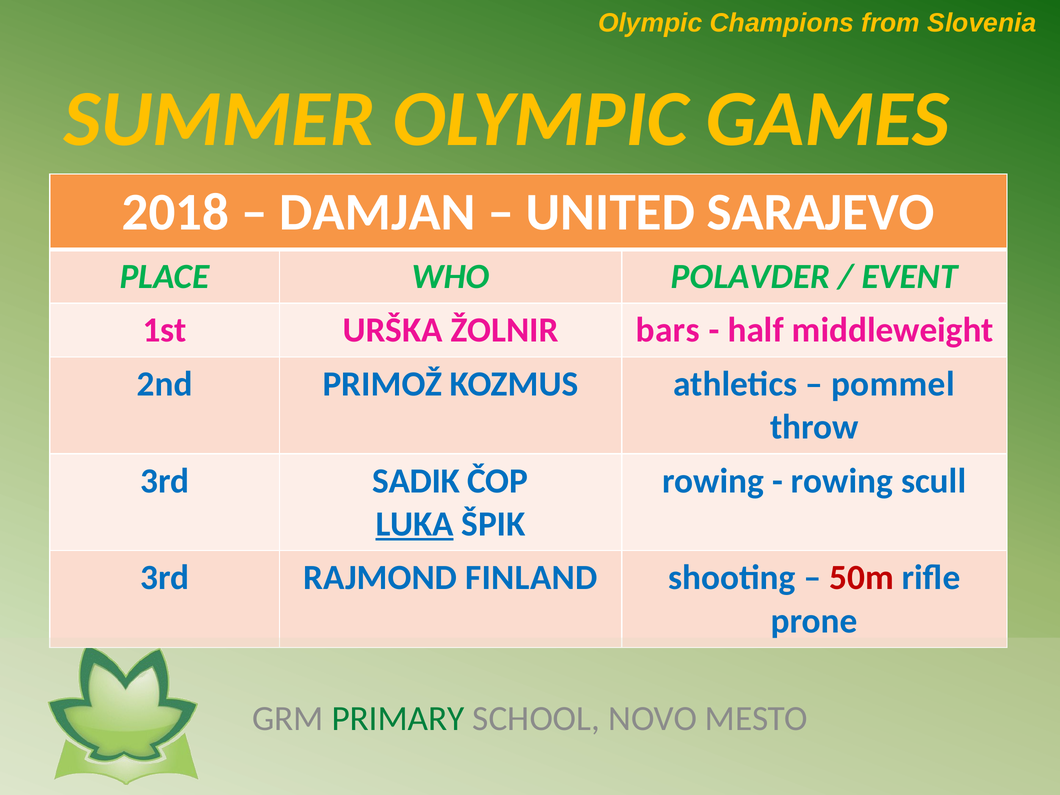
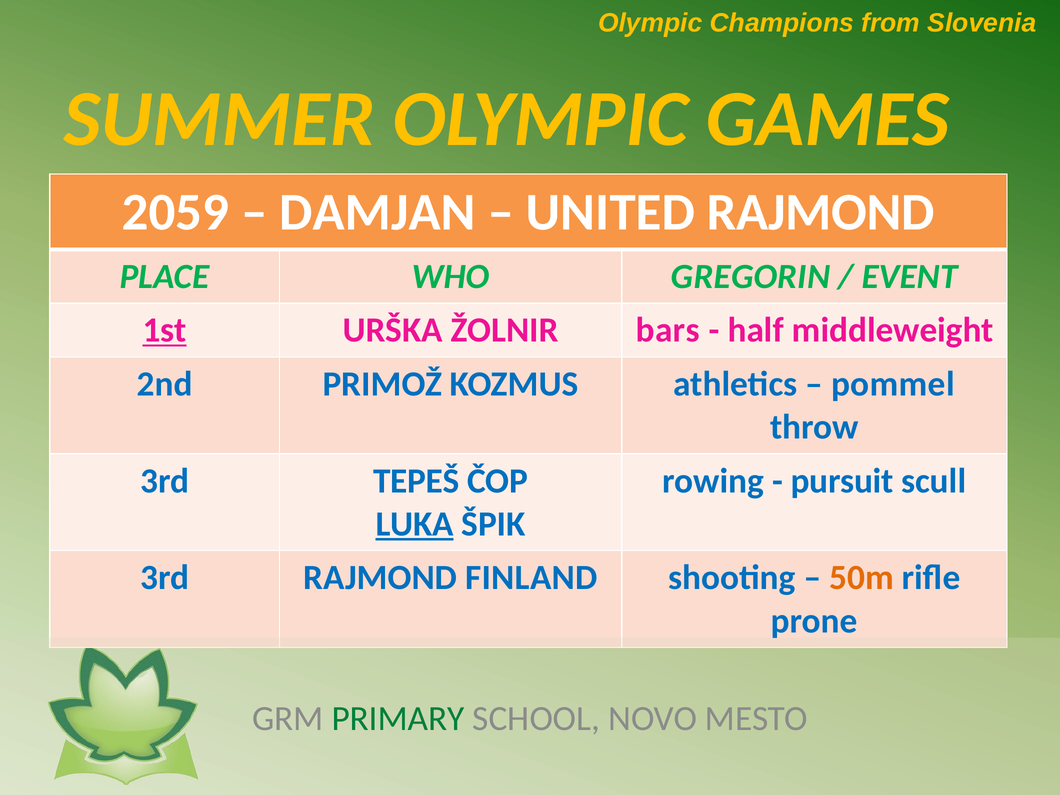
2018: 2018 -> 2059
UNITED SARAJEVO: SARAJEVO -> RAJMOND
POLAVDER: POLAVDER -> GREGORIN
1st underline: none -> present
SADIK: SADIK -> TEPEŠ
rowing at (842, 481): rowing -> pursuit
50m colour: red -> orange
